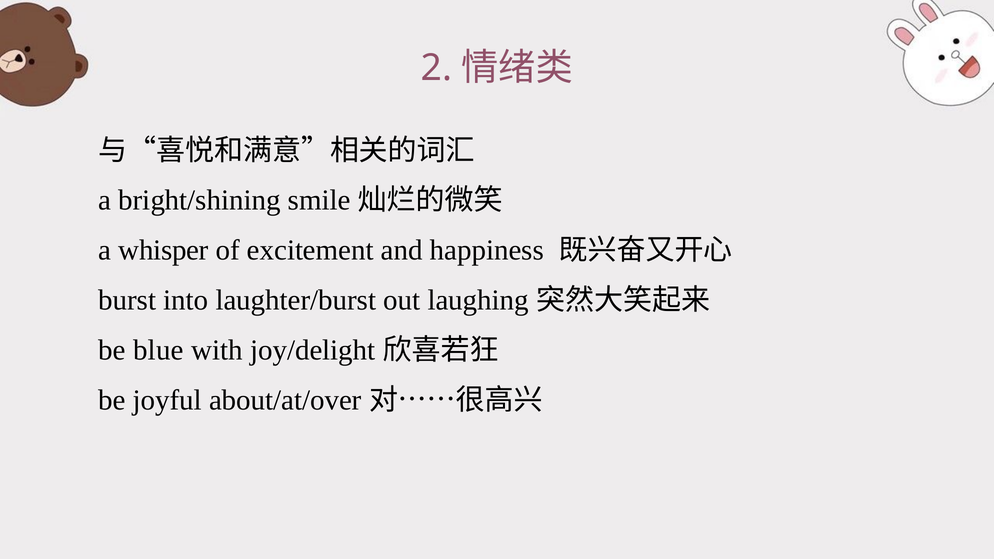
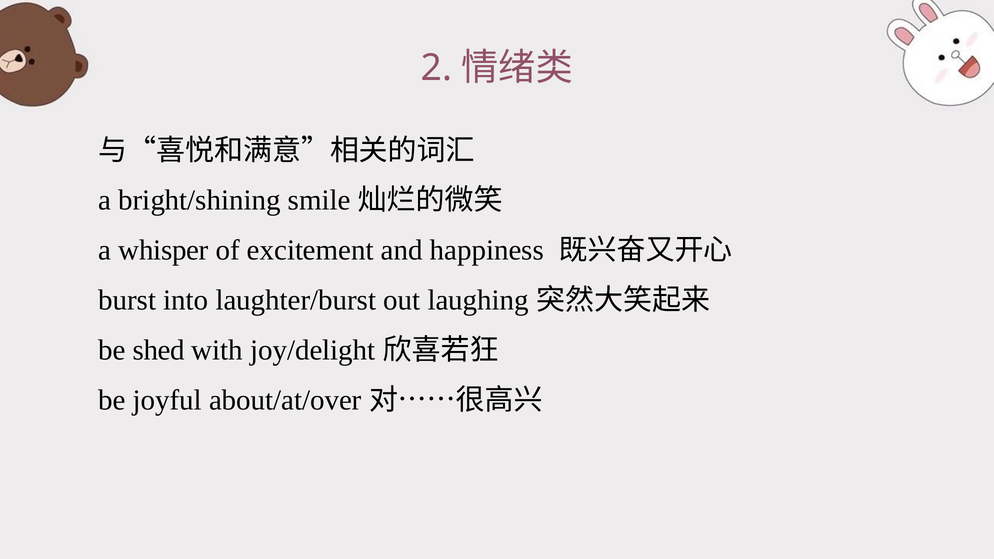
blue: blue -> shed
